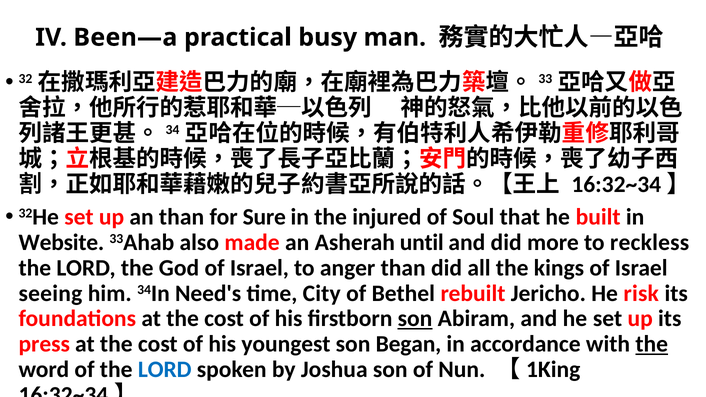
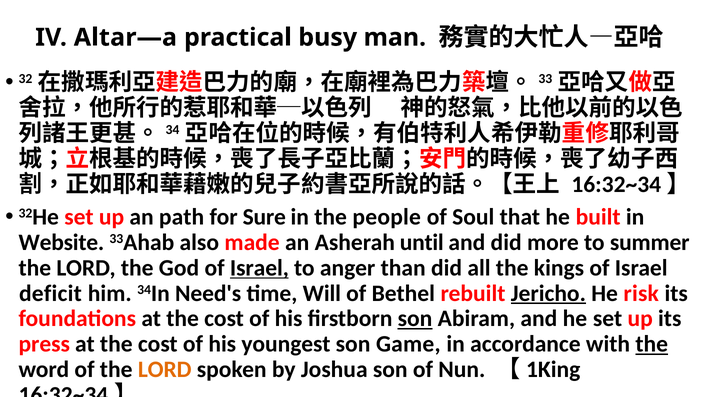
Been—a: Been—a -> Altar—a
an than: than -> path
injured: injured -> people
reckless: reckless -> summer
Israel at (259, 268) underline: none -> present
seeing: seeing -> deficit
City: City -> Will
Jericho underline: none -> present
Began: Began -> Game
LORD at (165, 370) colour: blue -> orange
